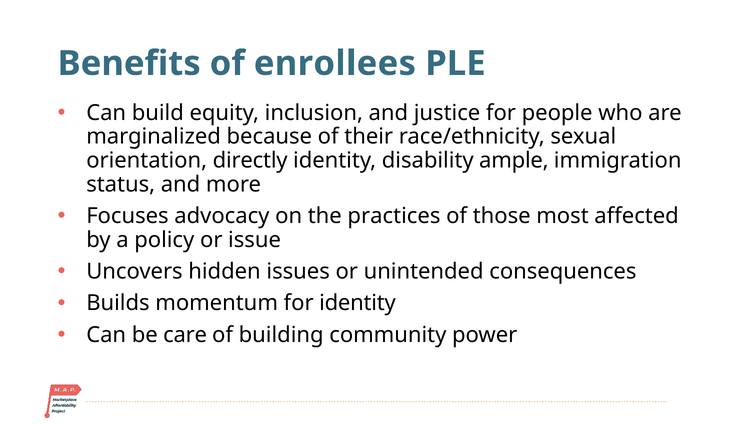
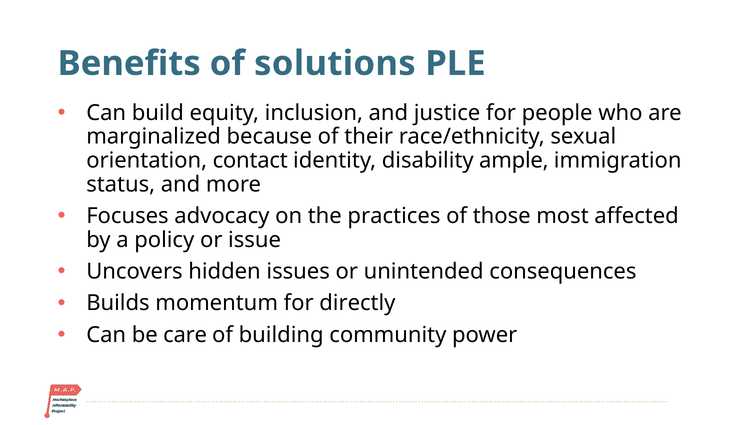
enrollees: enrollees -> solutions
directly: directly -> contact
for identity: identity -> directly
